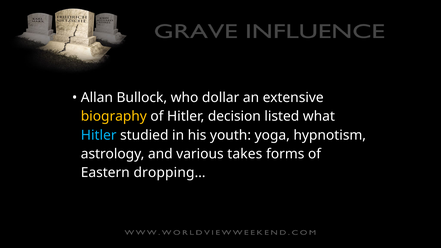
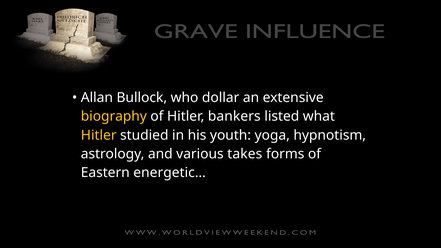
decision: decision -> bankers
Hitler at (99, 135) colour: light blue -> yellow
dropping…: dropping… -> energetic…
